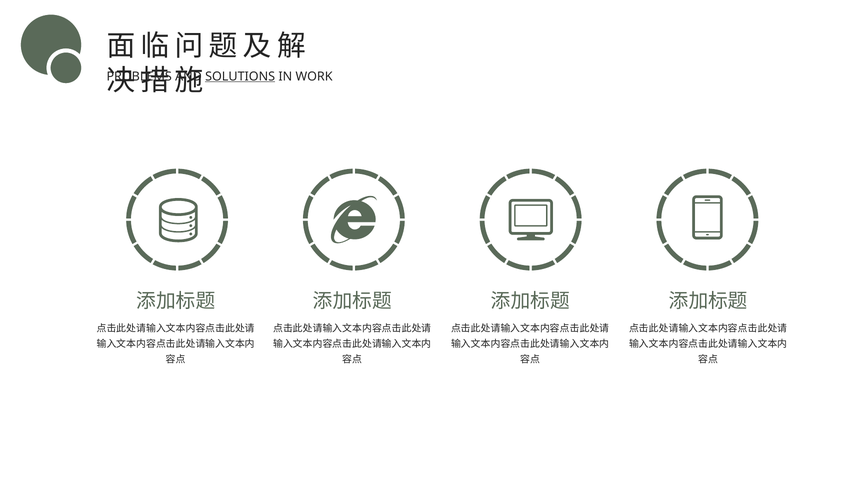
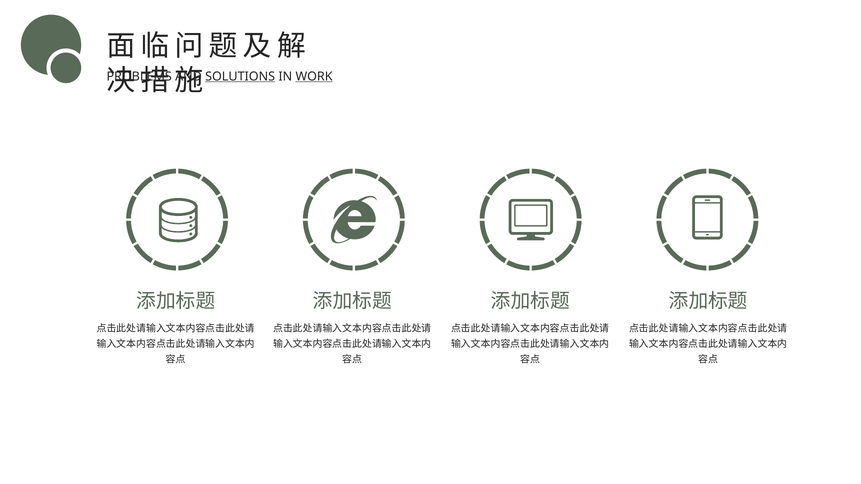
WORK underline: none -> present
